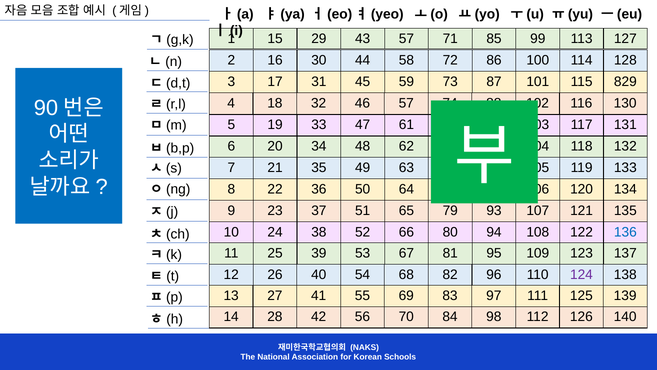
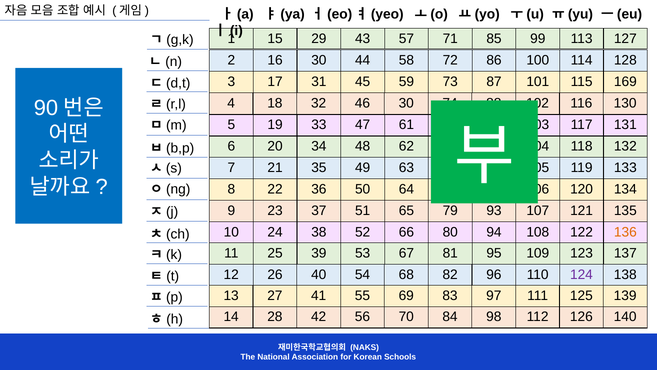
829: 829 -> 169
46 57: 57 -> 30
136 colour: blue -> orange
